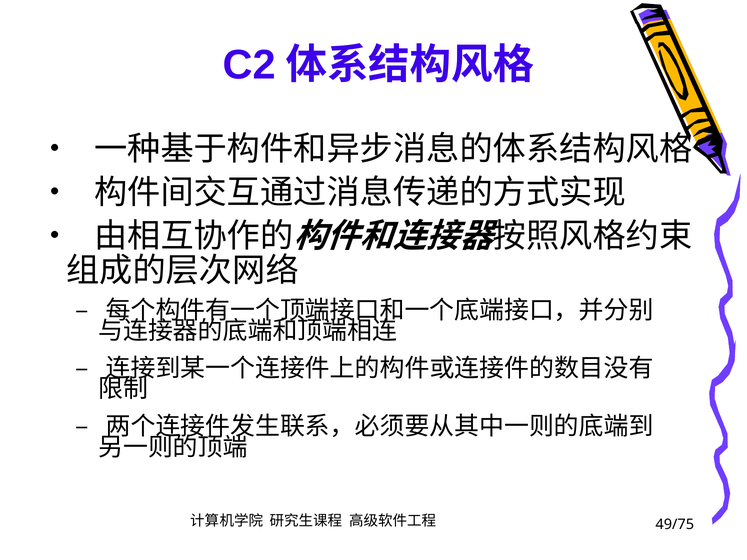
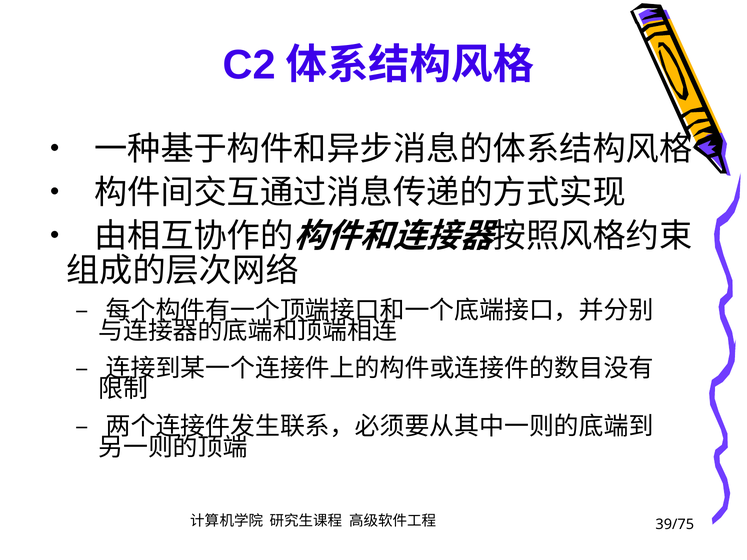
49/75: 49/75 -> 39/75
